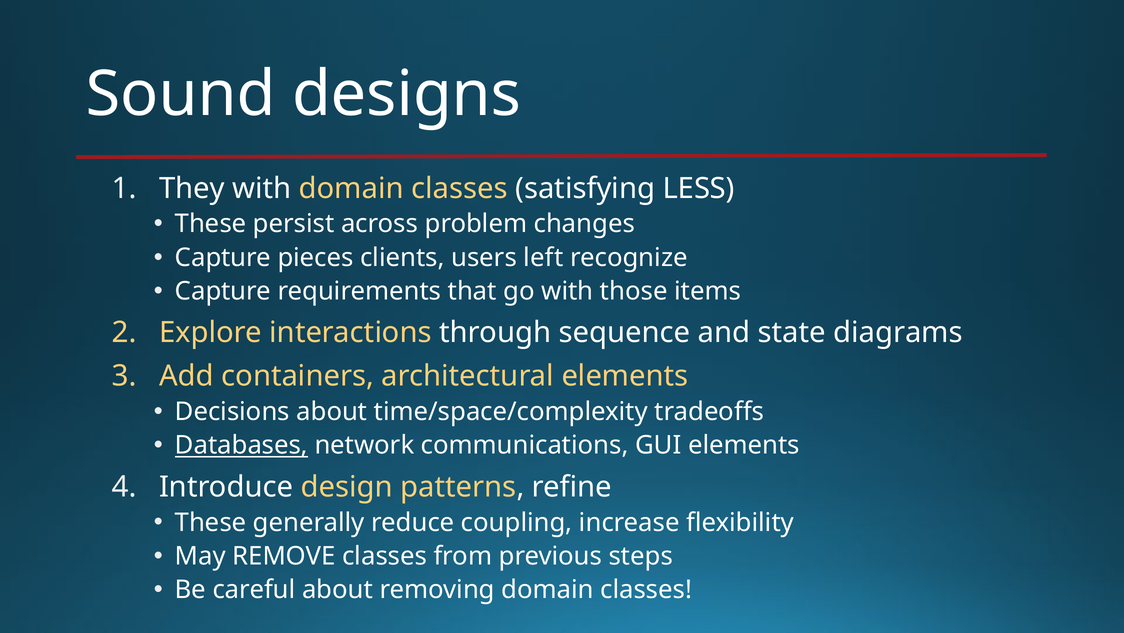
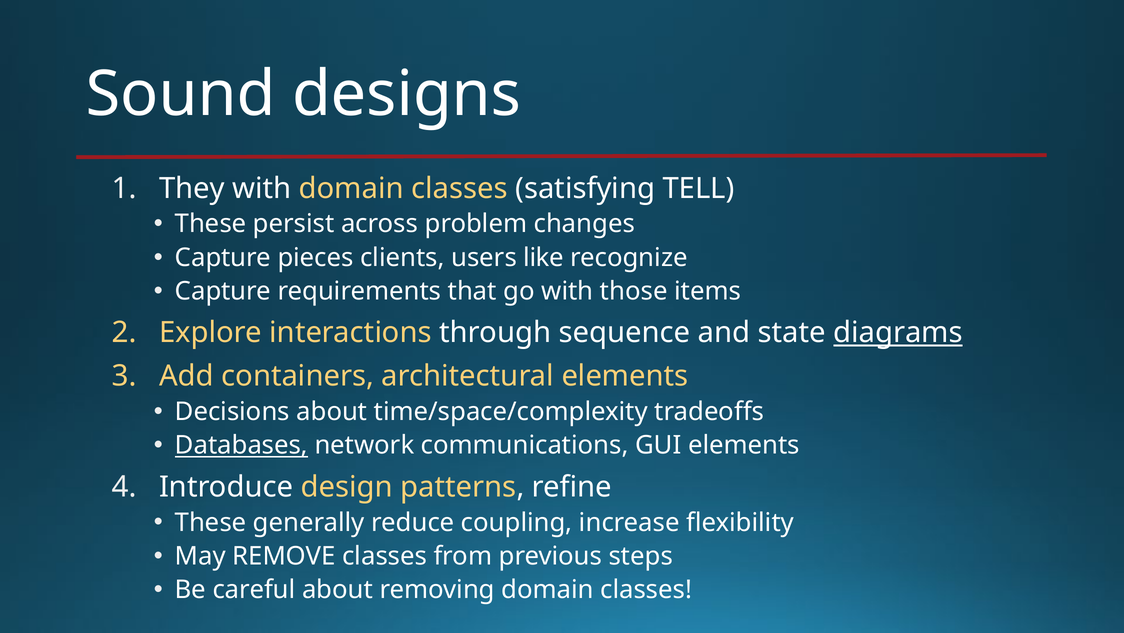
LESS: LESS -> TELL
left: left -> like
diagrams underline: none -> present
